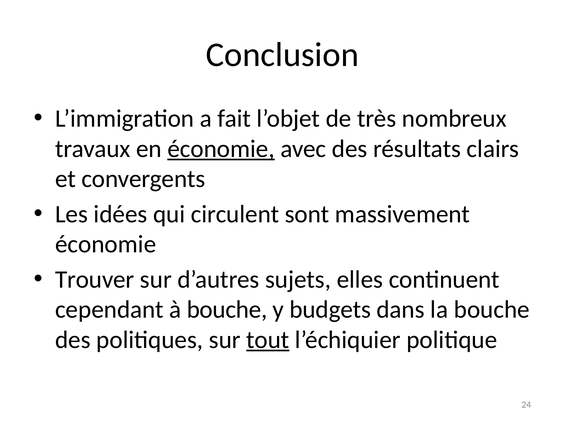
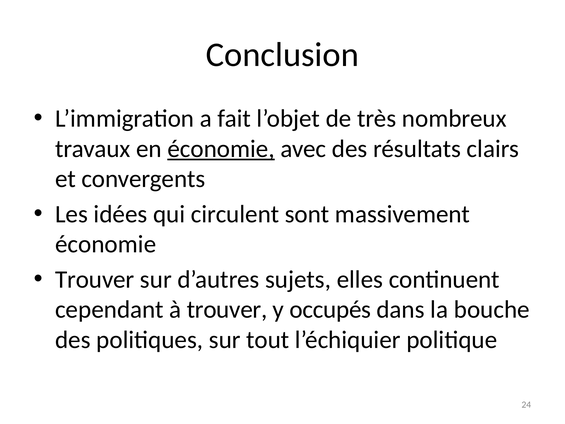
à bouche: bouche -> trouver
budgets: budgets -> occupés
tout underline: present -> none
